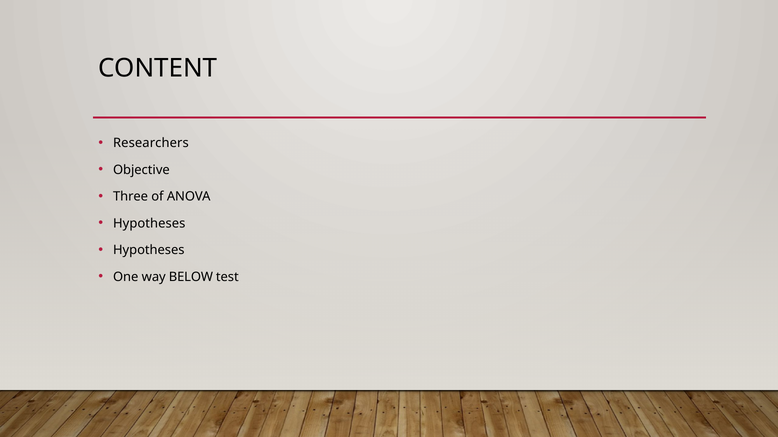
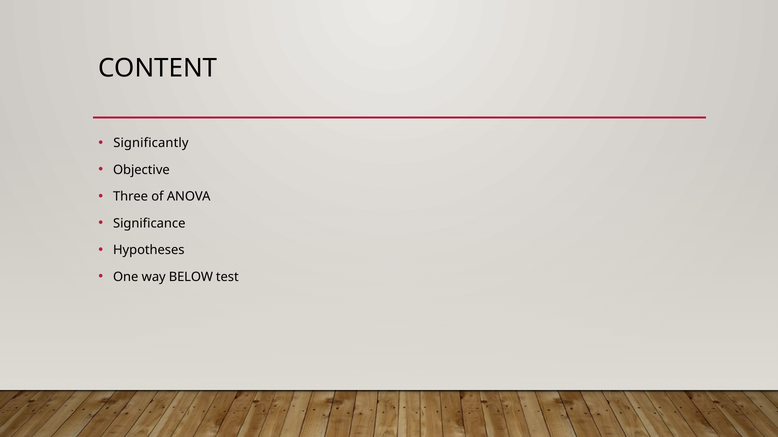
Researchers: Researchers -> Significantly
Hypotheses at (149, 224): Hypotheses -> Significance
